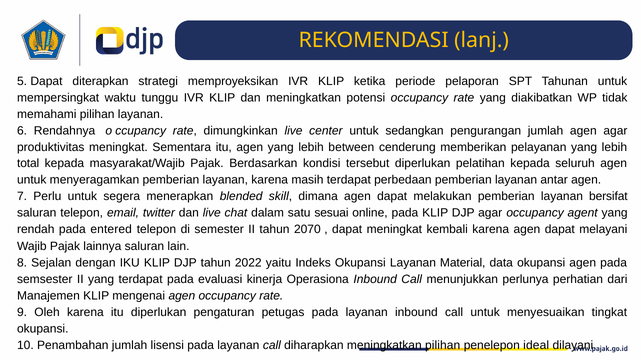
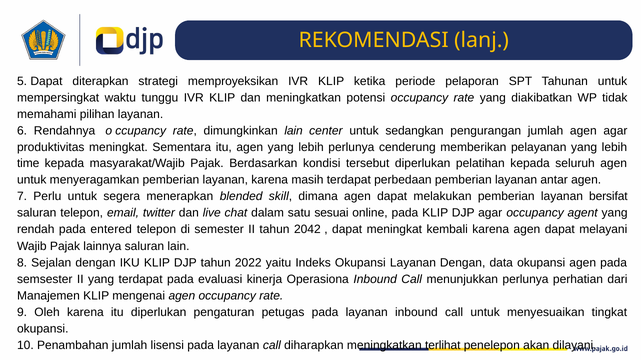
dimungkinkan live: live -> lain
lebih between: between -> perlunya
total: total -> time
2070: 2070 -> 2042
Layanan Material: Material -> Dengan
meningkatkan pilihan: pilihan -> terlihat
ideal: ideal -> akan
